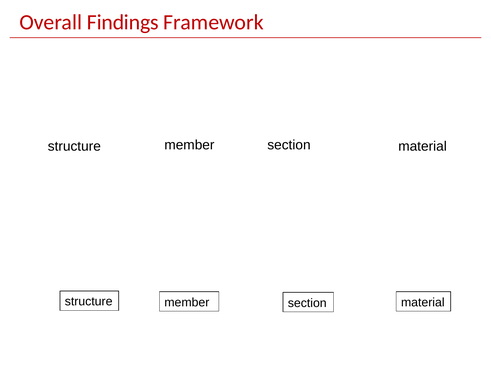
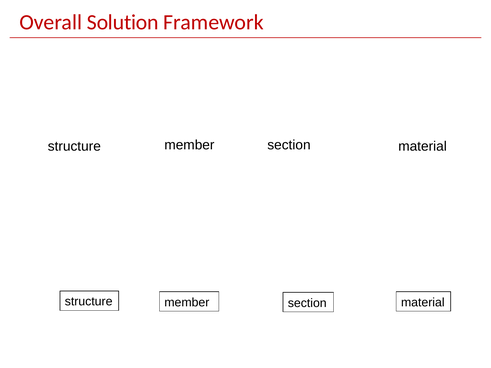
Findings: Findings -> Solution
